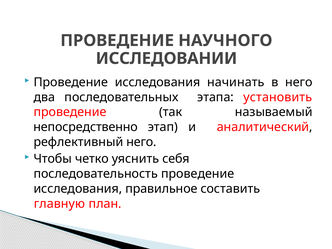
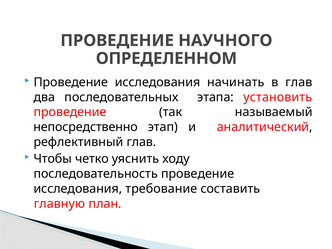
ИССЛЕДОВАНИИ: ИССЛЕДОВАНИИ -> ОПРЕДЕЛЕННОМ
в него: него -> глав
рефлективный него: него -> глав
себя: себя -> ходу
правильное: правильное -> требование
